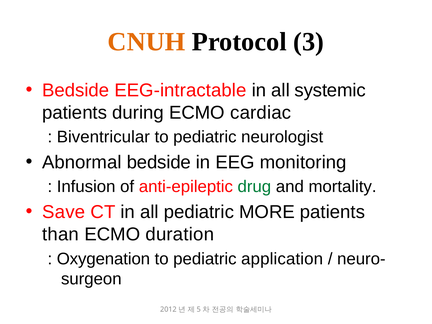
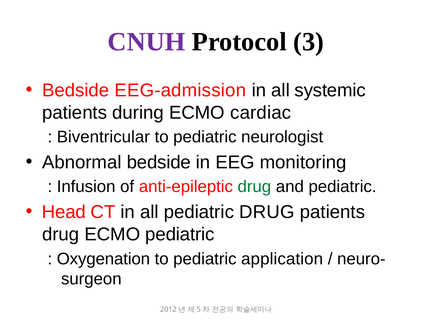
CNUH colour: orange -> purple
EEG-intractable: EEG-intractable -> EEG-admission
and mortality: mortality -> pediatric
Save: Save -> Head
pediatric MORE: MORE -> DRUG
than at (61, 234): than -> drug
ECMO duration: duration -> pediatric
